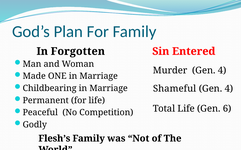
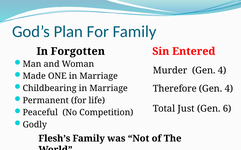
Shameful: Shameful -> Therefore
Total Life: Life -> Just
